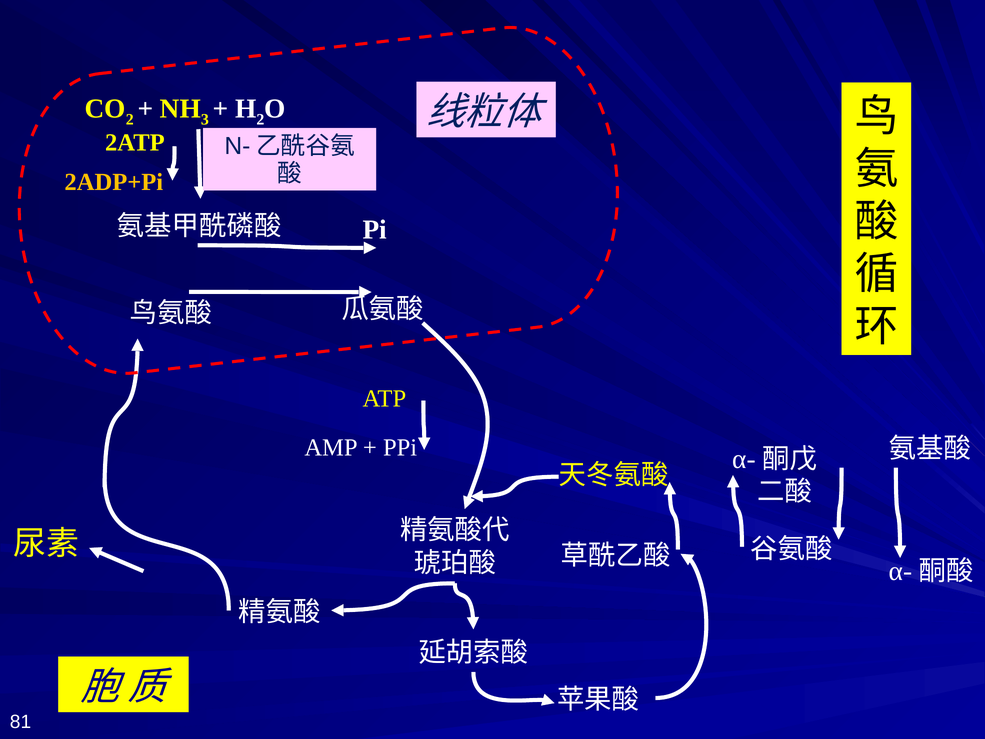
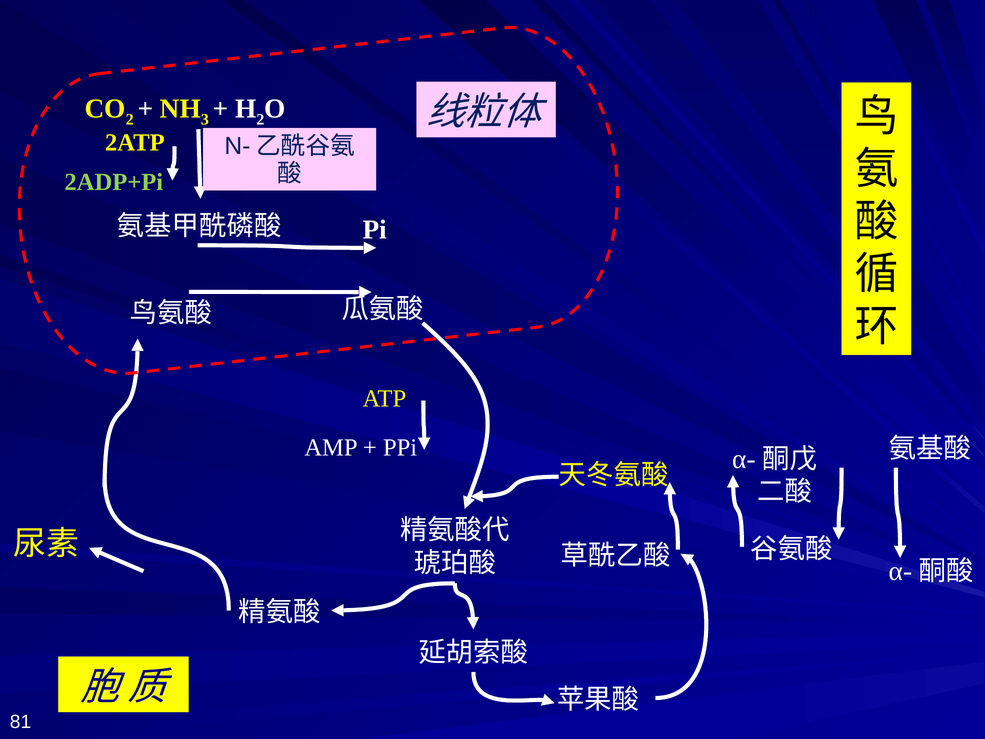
2ADP+Pi colour: yellow -> light green
